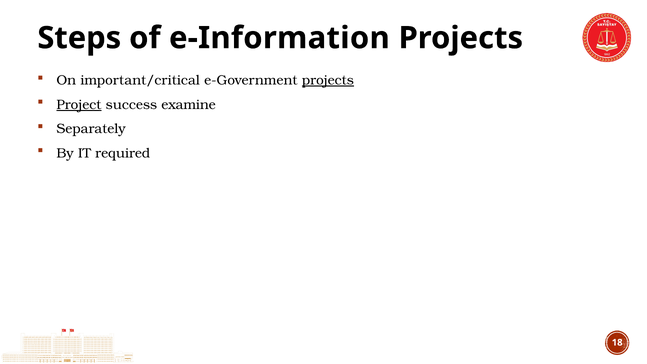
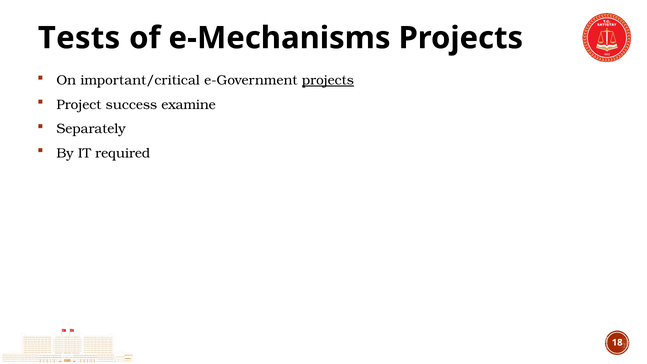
Steps: Steps -> Tests
e-Information: e-Information -> e-Mechanisms
Project underline: present -> none
